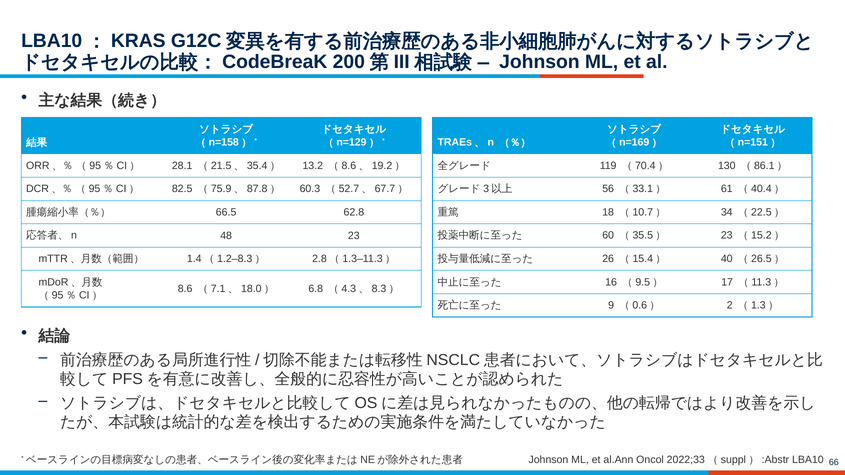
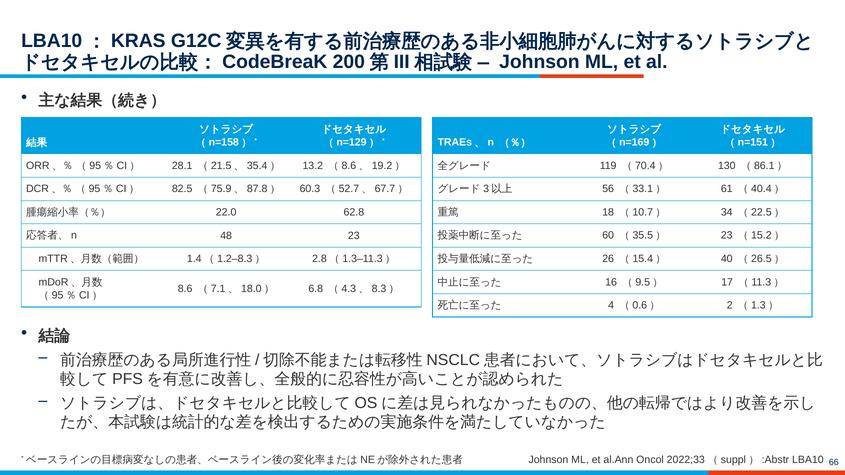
66.5: 66.5 -> 22.0
9: 9 -> 4
